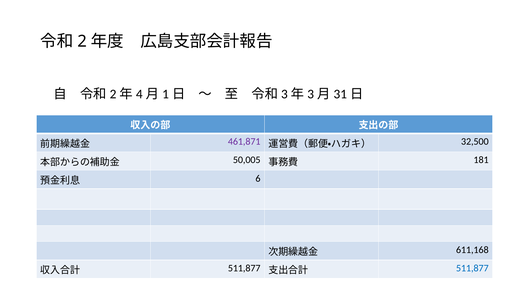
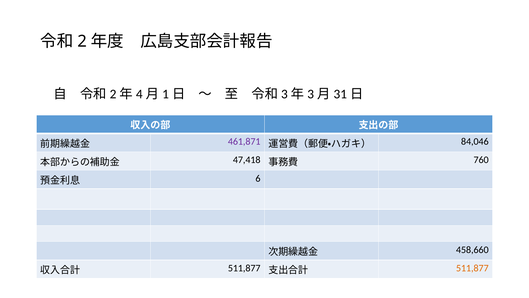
32,500: 32,500 -> 84,046
50,005: 50,005 -> 47,418
181: 181 -> 760
611,168: 611,168 -> 458,660
511,877 at (472, 268) colour: blue -> orange
